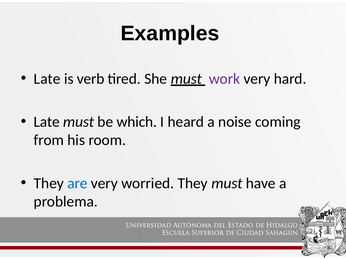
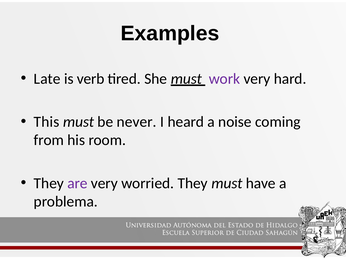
Late at (47, 122): Late -> This
which: which -> never
are colour: blue -> purple
